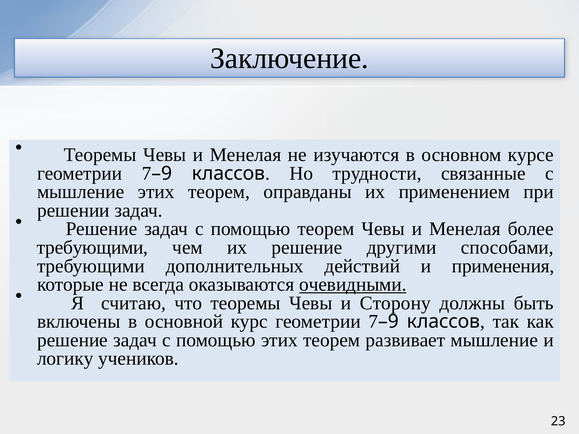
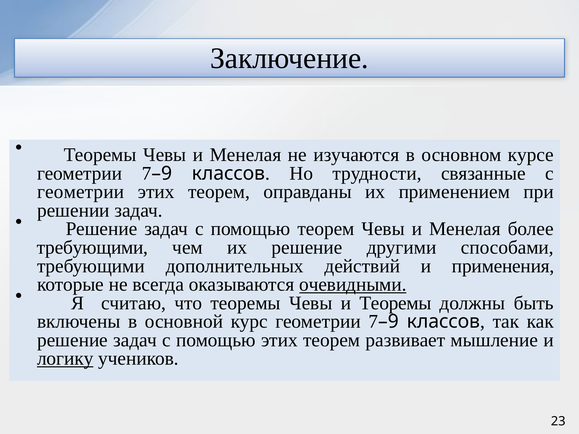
мышление at (81, 192): мышление -> геометрии
и Сторону: Сторону -> Теоремы
логику underline: none -> present
